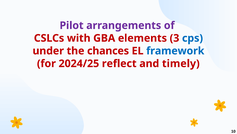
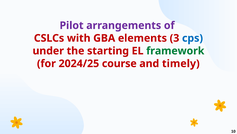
chances: chances -> starting
framework colour: blue -> green
reflect: reflect -> course
